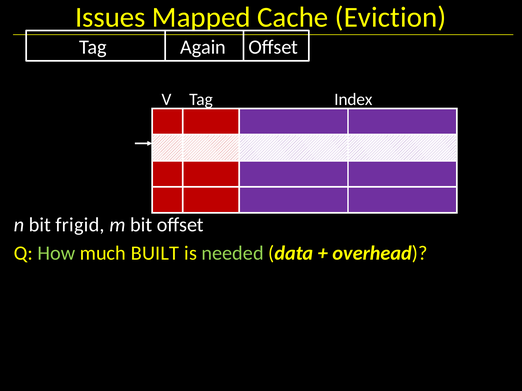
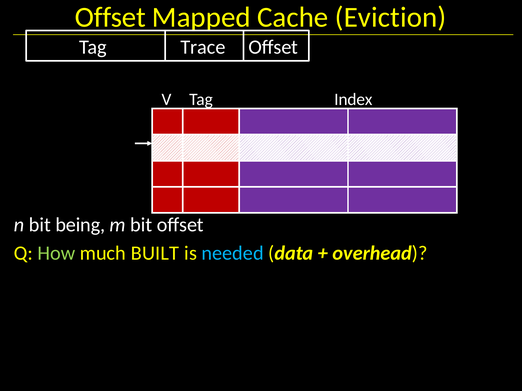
Issues at (110, 17): Issues -> Offset
Again: Again -> Trace
frigid: frigid -> being
needed colour: light green -> light blue
